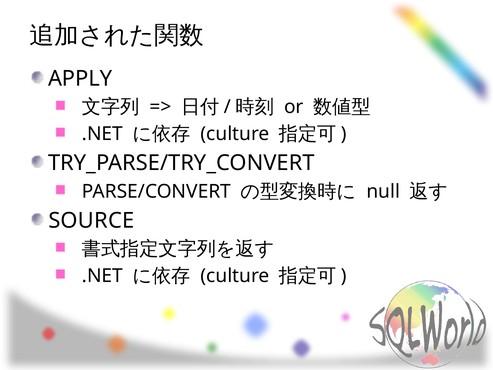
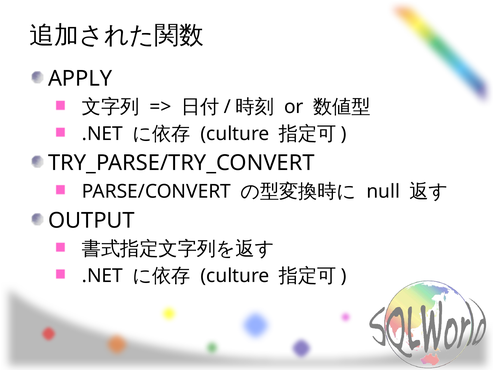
SOURCE: SOURCE -> OUTPUT
